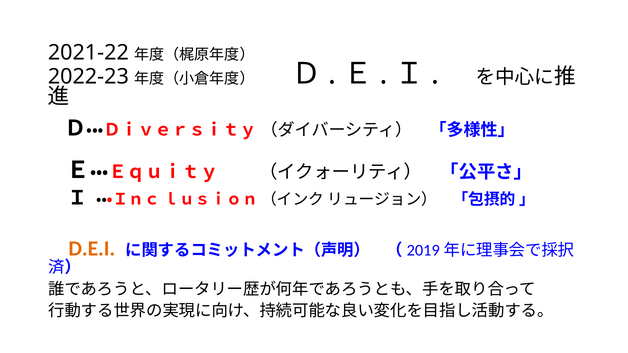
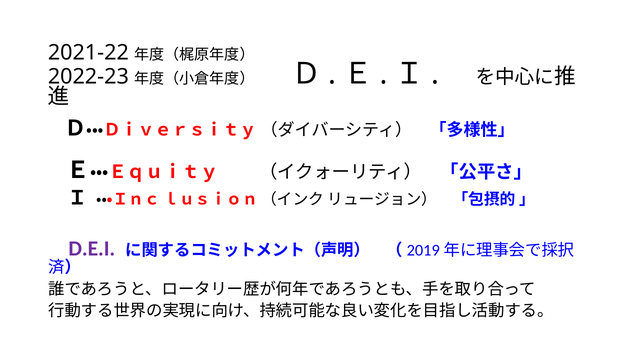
D.E.I colour: orange -> purple
